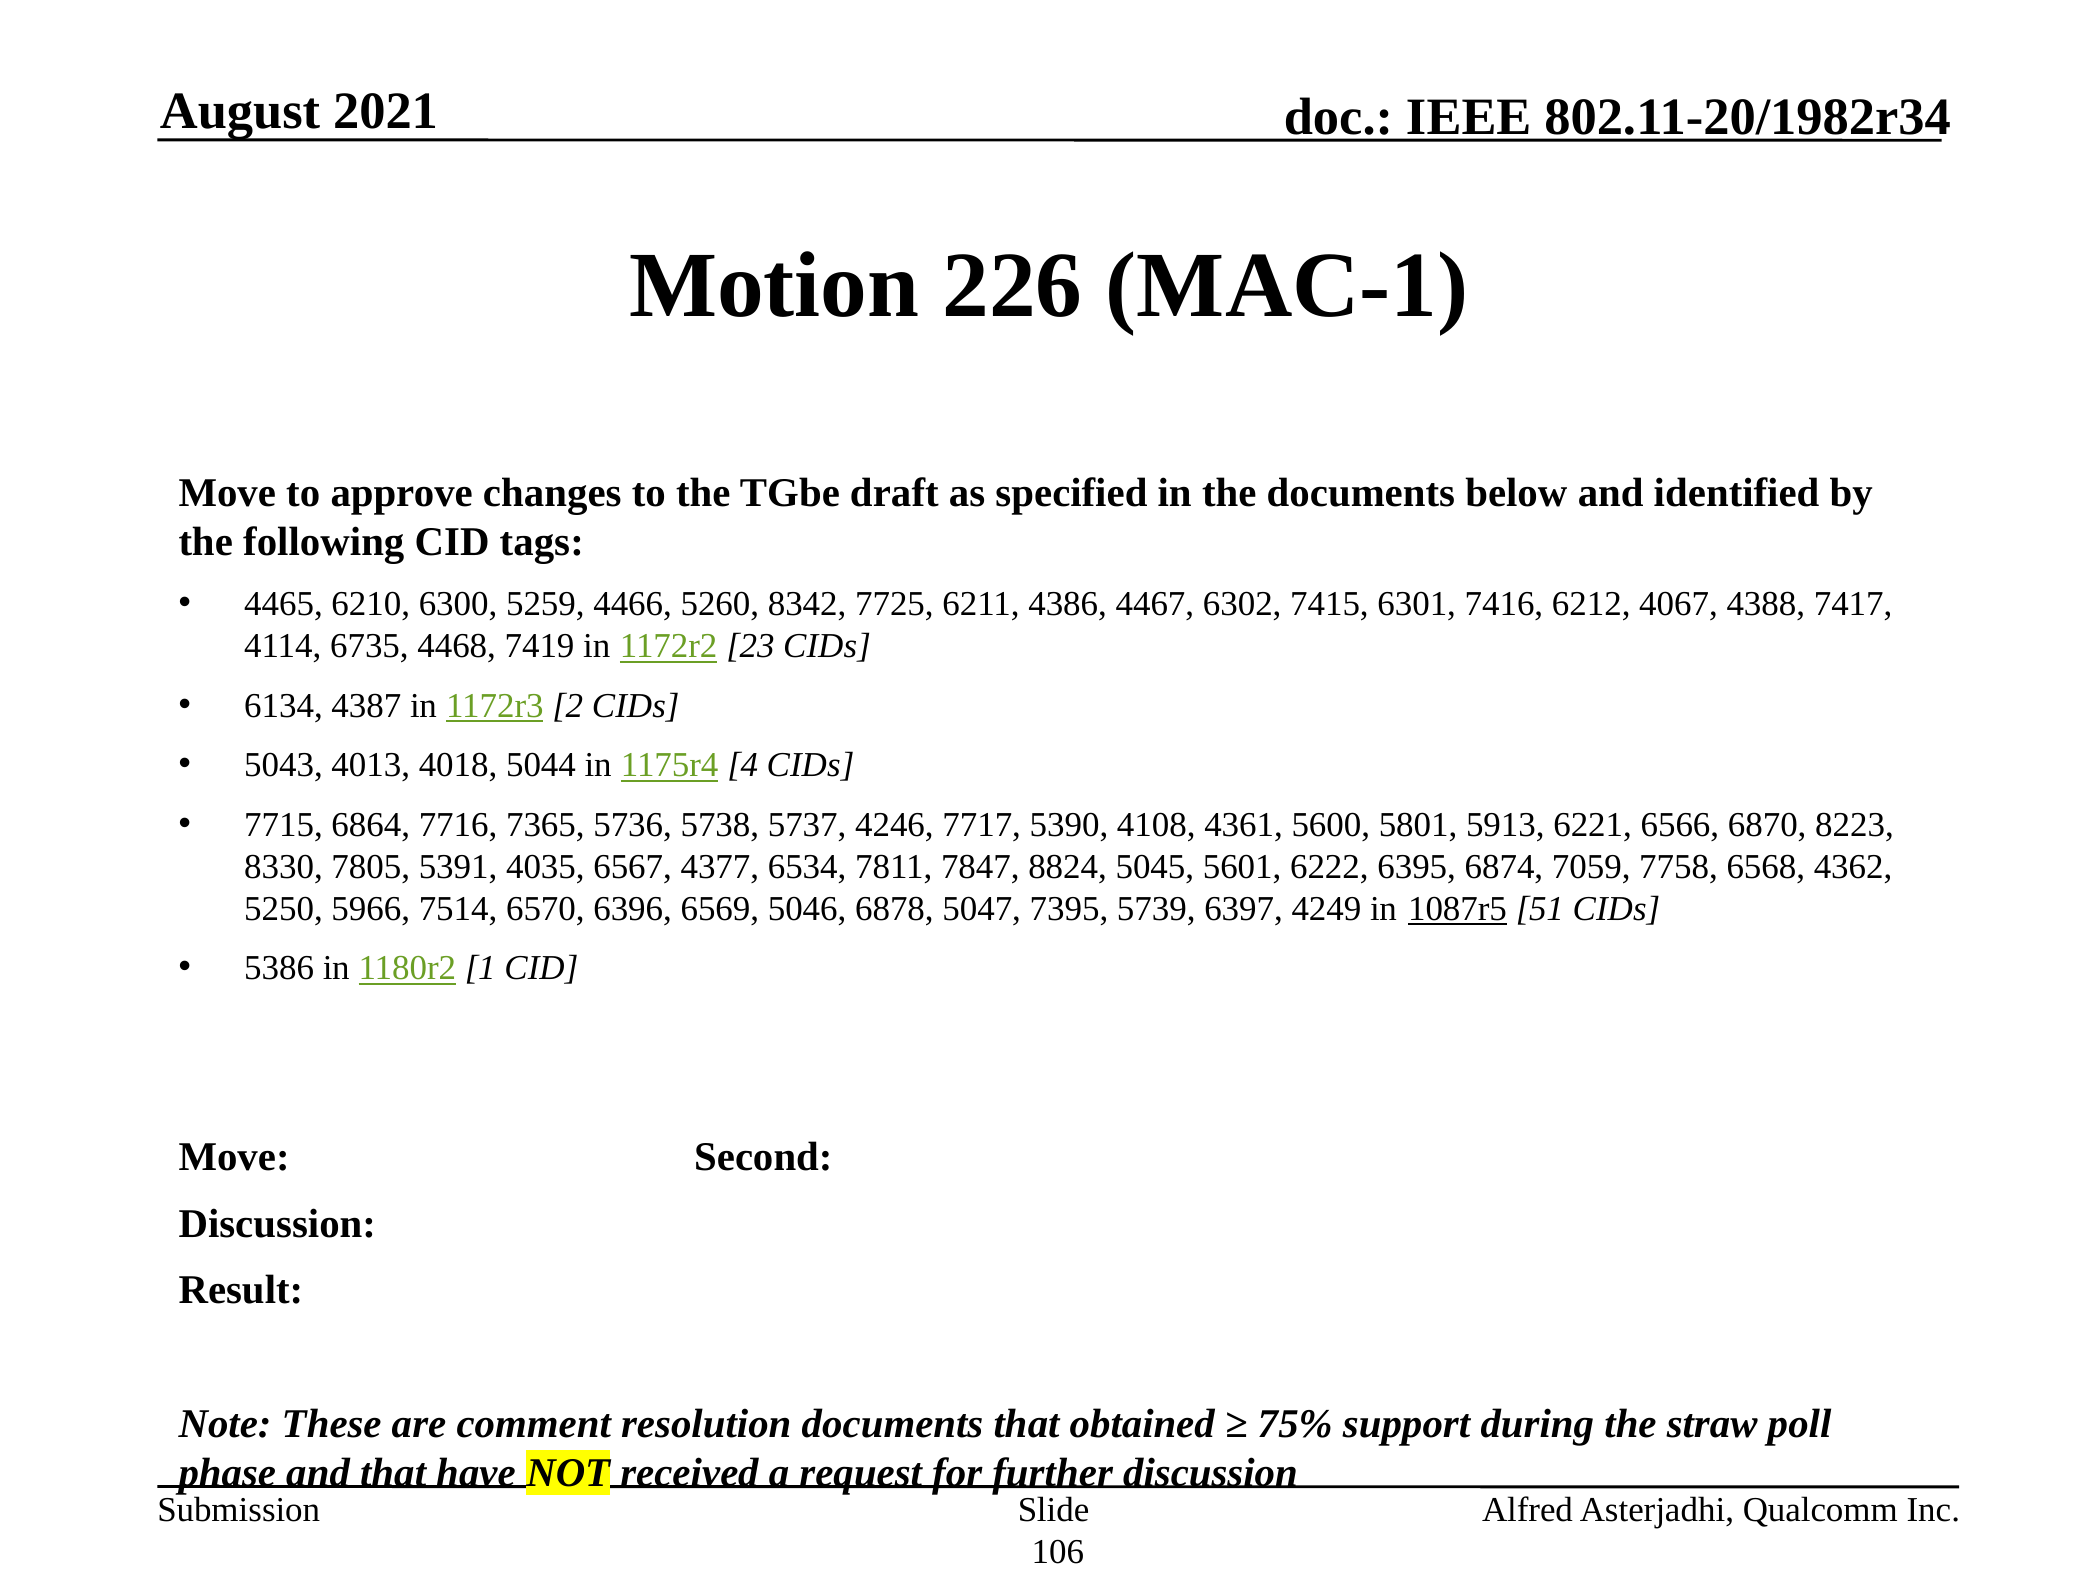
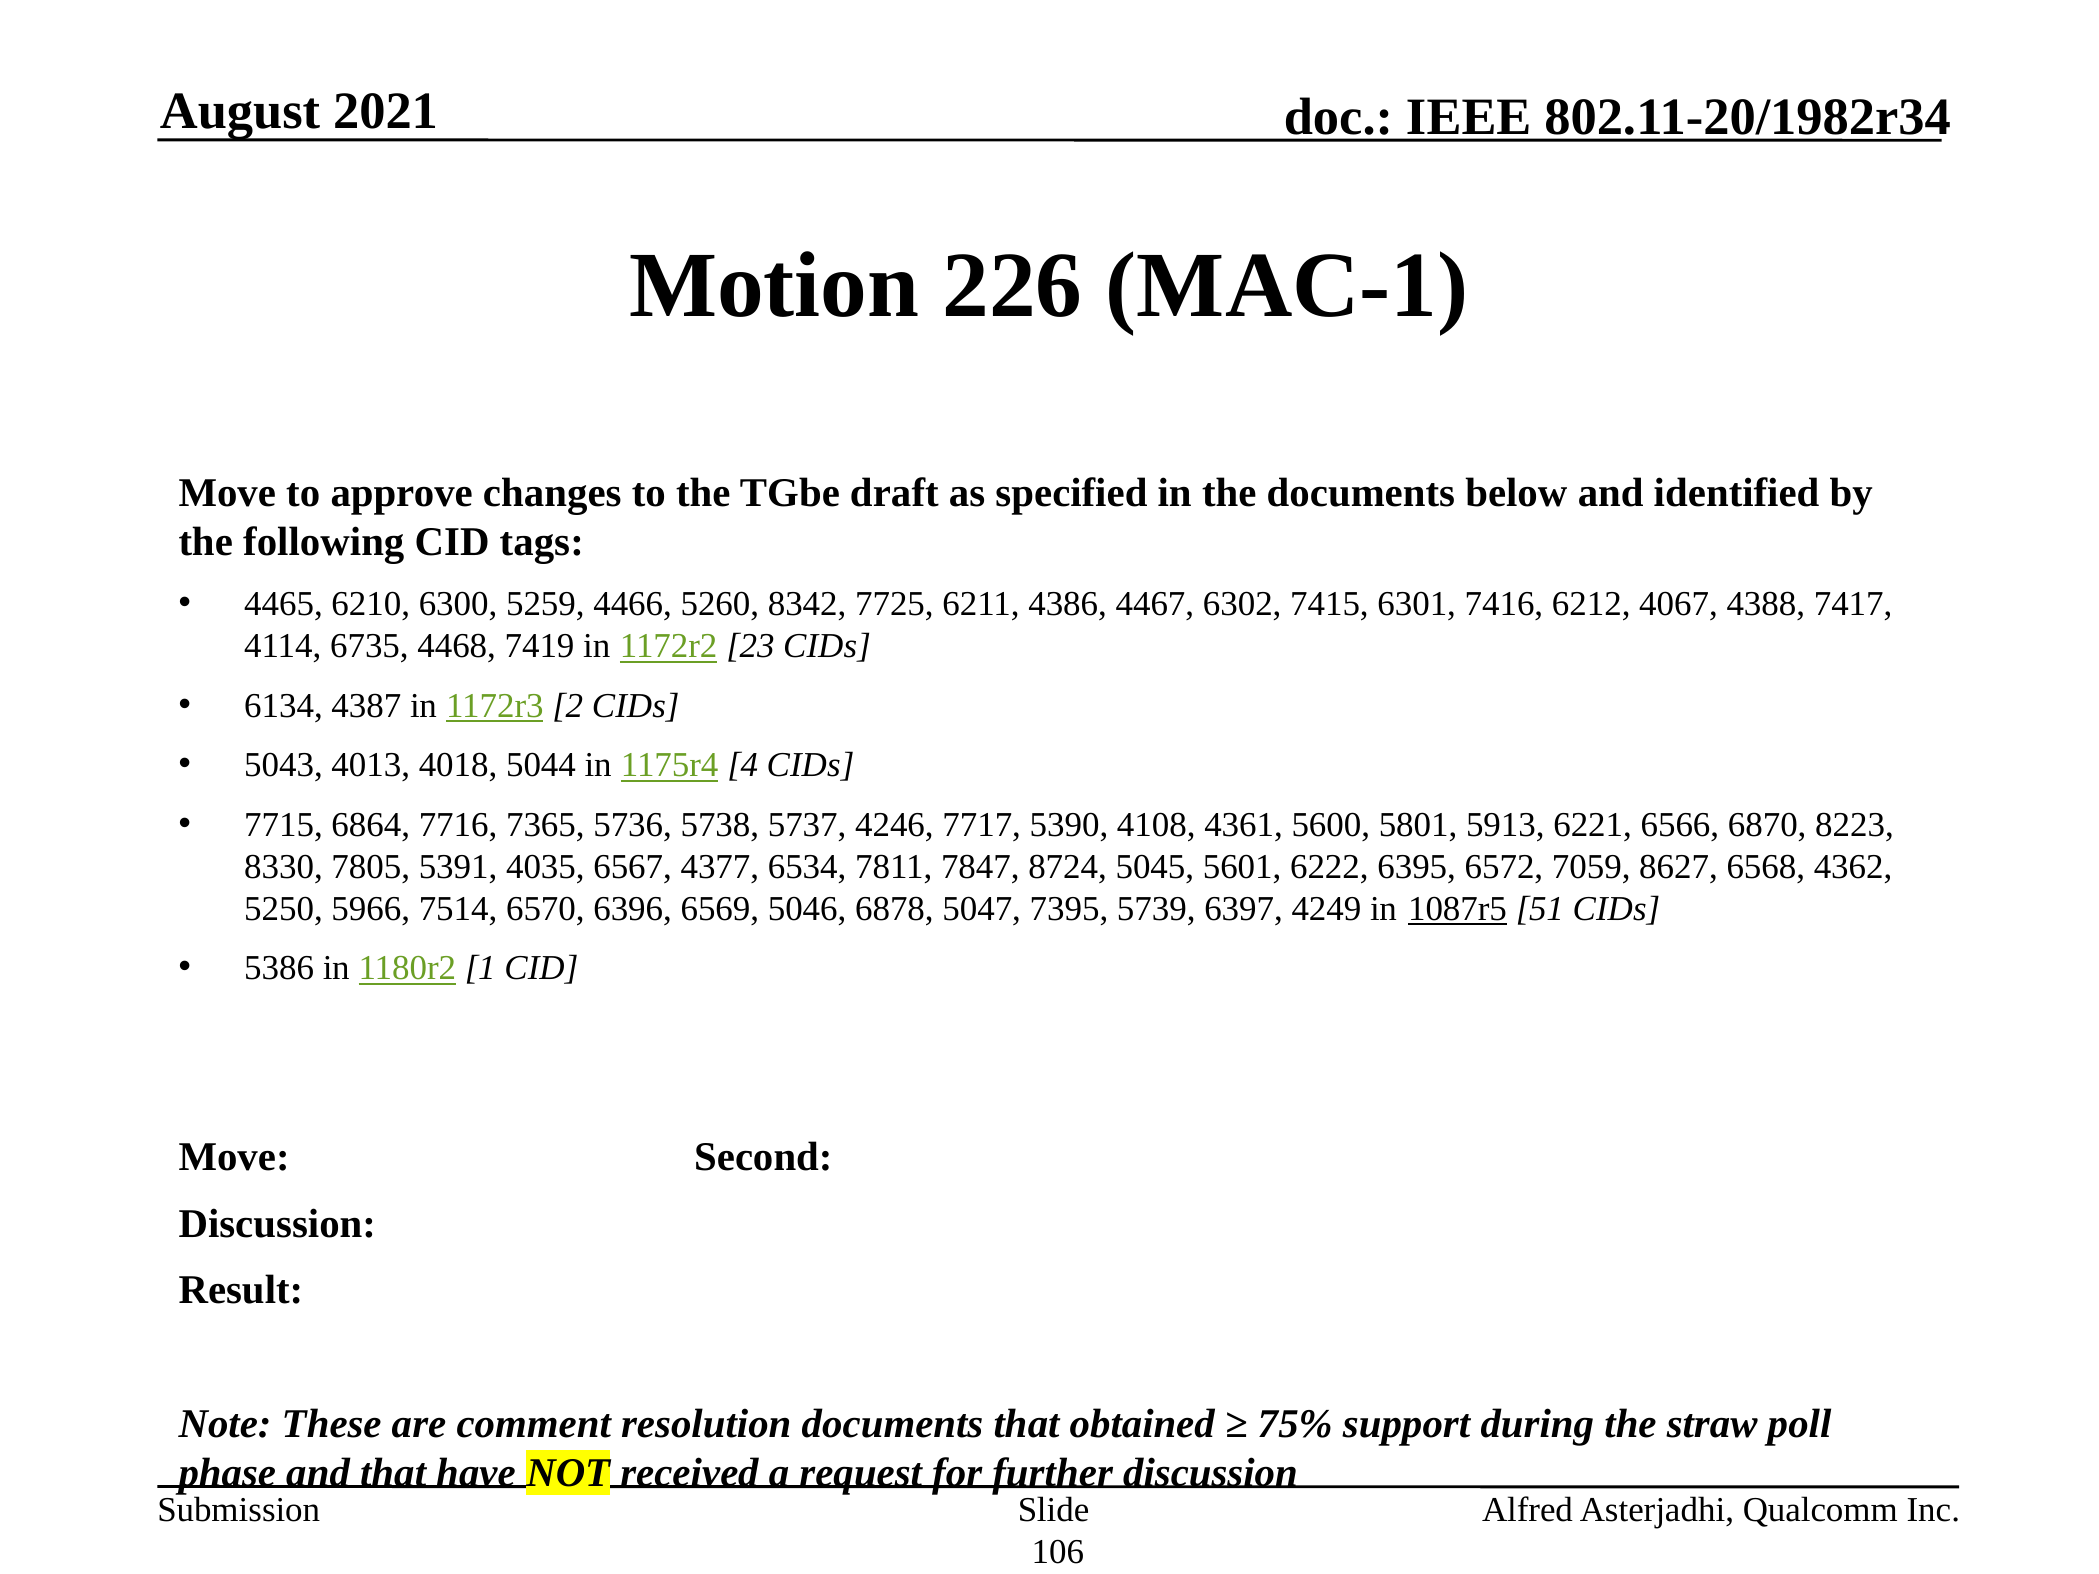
8824: 8824 -> 8724
6874: 6874 -> 6572
7758: 7758 -> 8627
